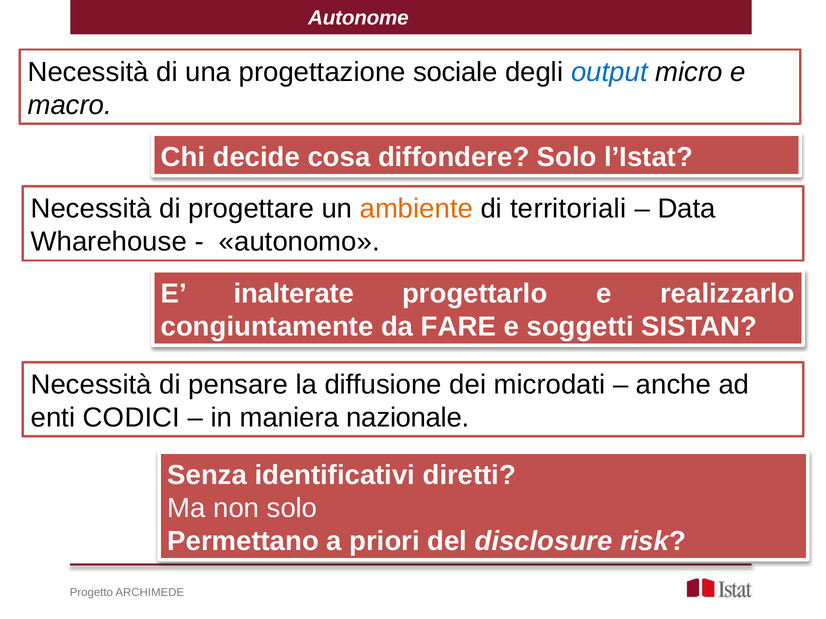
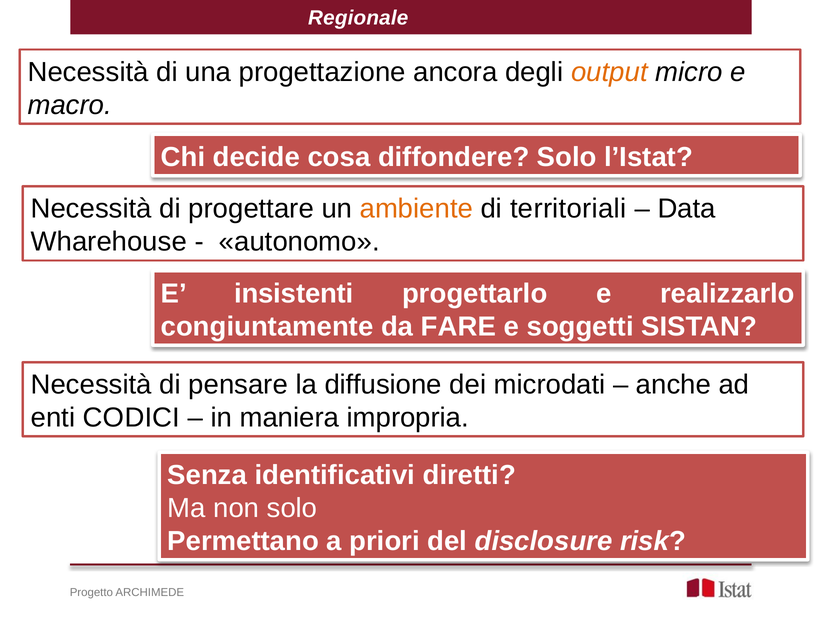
Autonome: Autonome -> Regionale
sociale: sociale -> ancora
output colour: blue -> orange
inalterate: inalterate -> insistenti
nazionale: nazionale -> impropria
